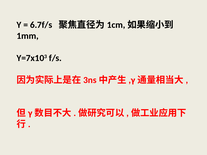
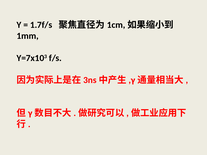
6.7f/s: 6.7f/s -> 1.7f/s
